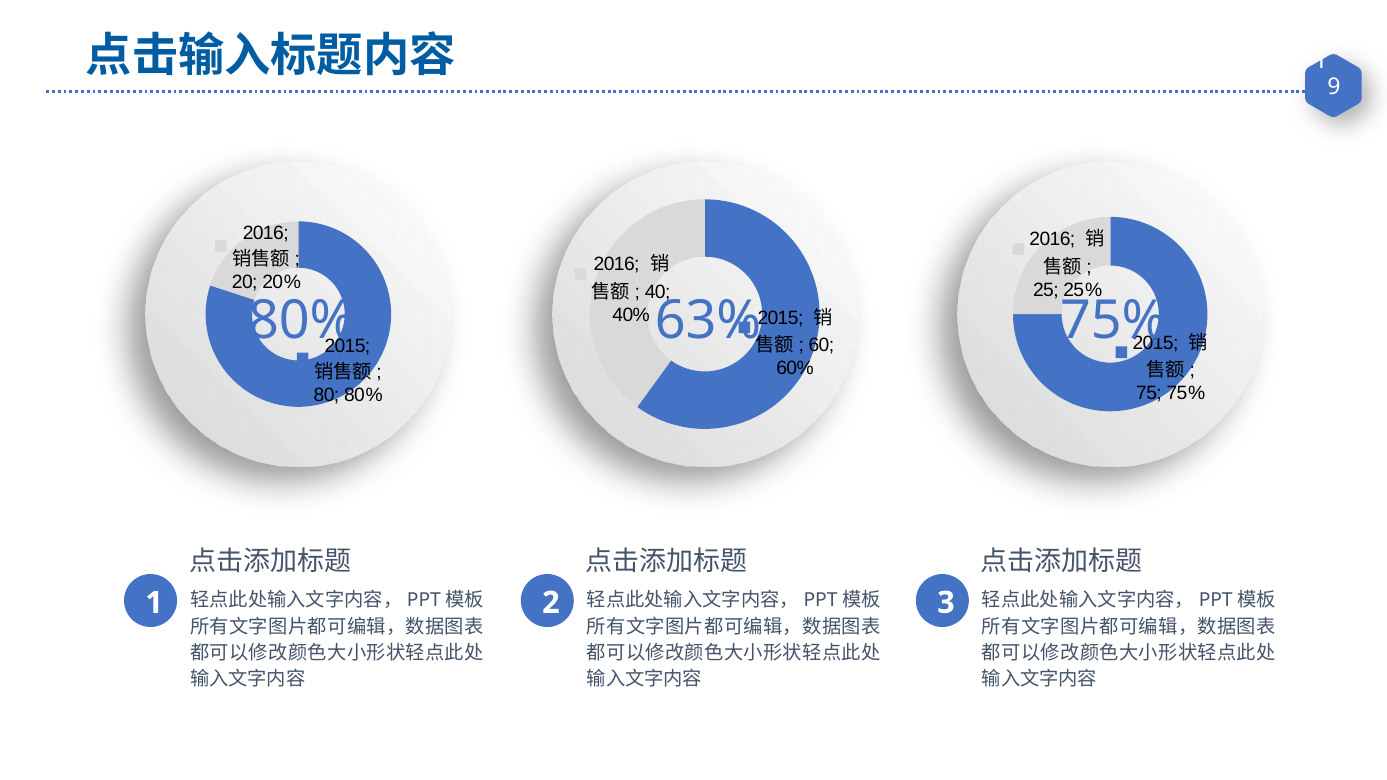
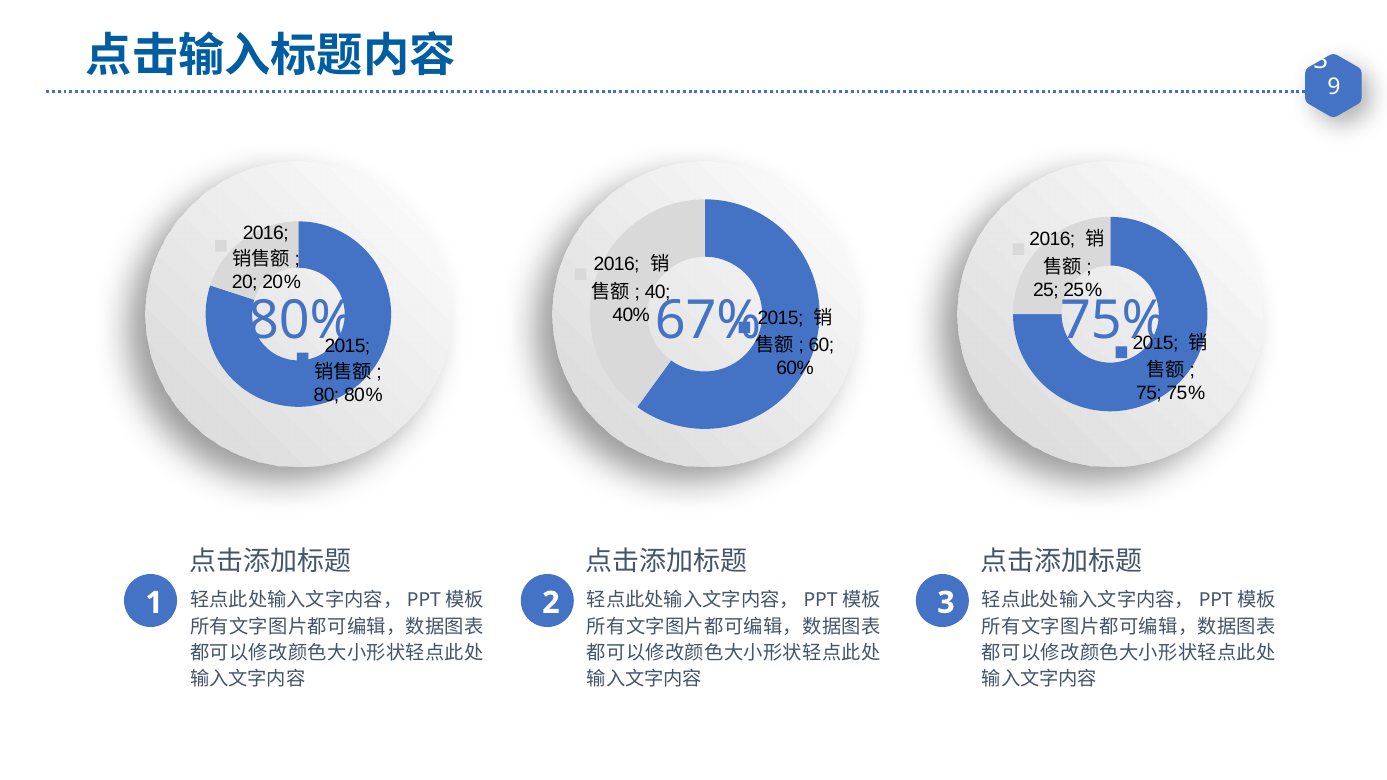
1 at (1321, 60): 1 -> 3
63%: 63% -> 67%
